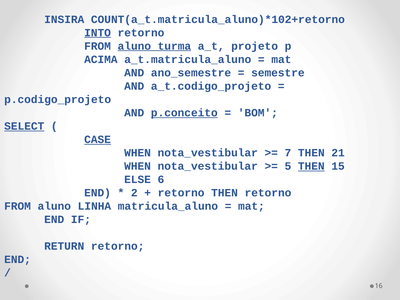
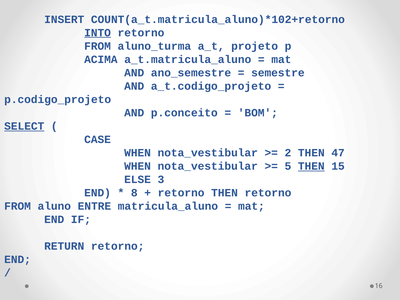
INSIRA: INSIRA -> INSERT
aluno_turma underline: present -> none
p.conceito underline: present -> none
CASE underline: present -> none
7: 7 -> 2
21: 21 -> 47
6: 6 -> 3
2: 2 -> 8
LINHA: LINHA -> ENTRE
